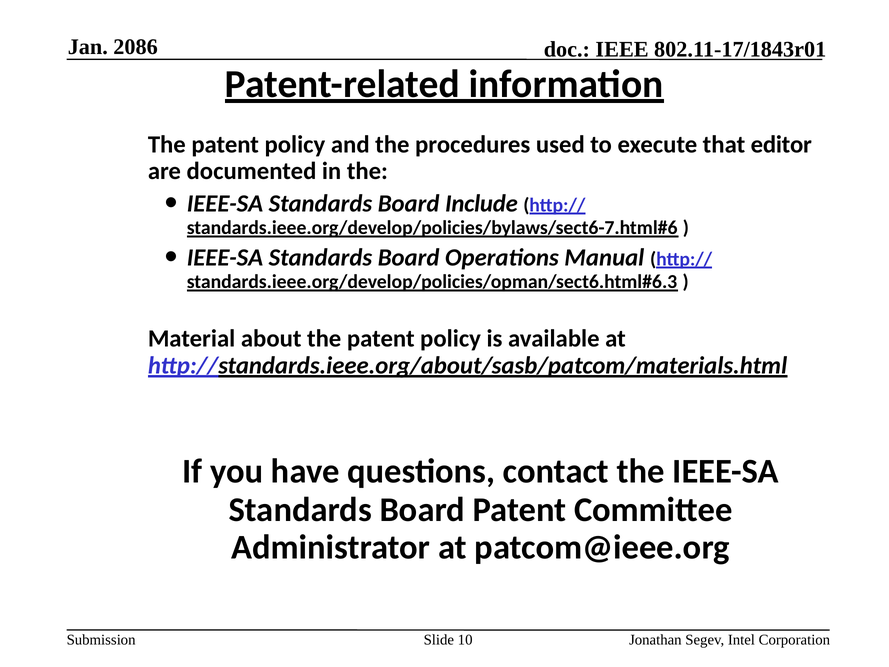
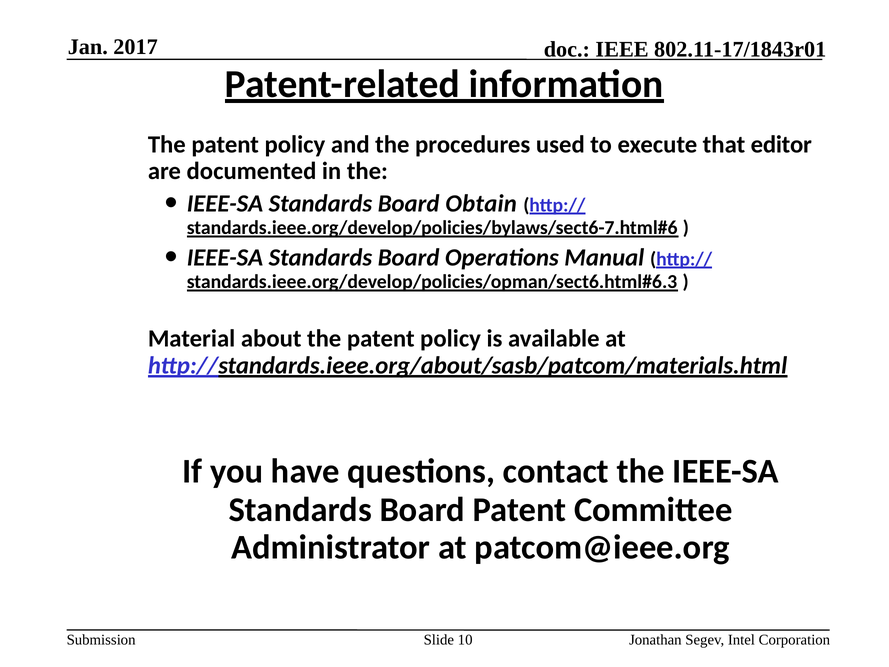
2086: 2086 -> 2017
Include: Include -> Obtain
